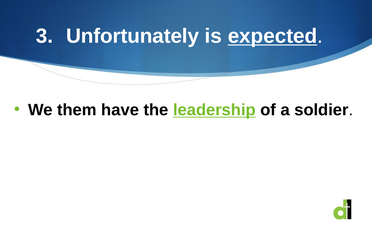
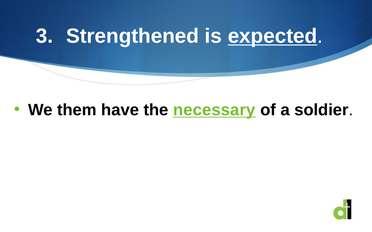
Unfortunately: Unfortunately -> Strengthened
leadership: leadership -> necessary
